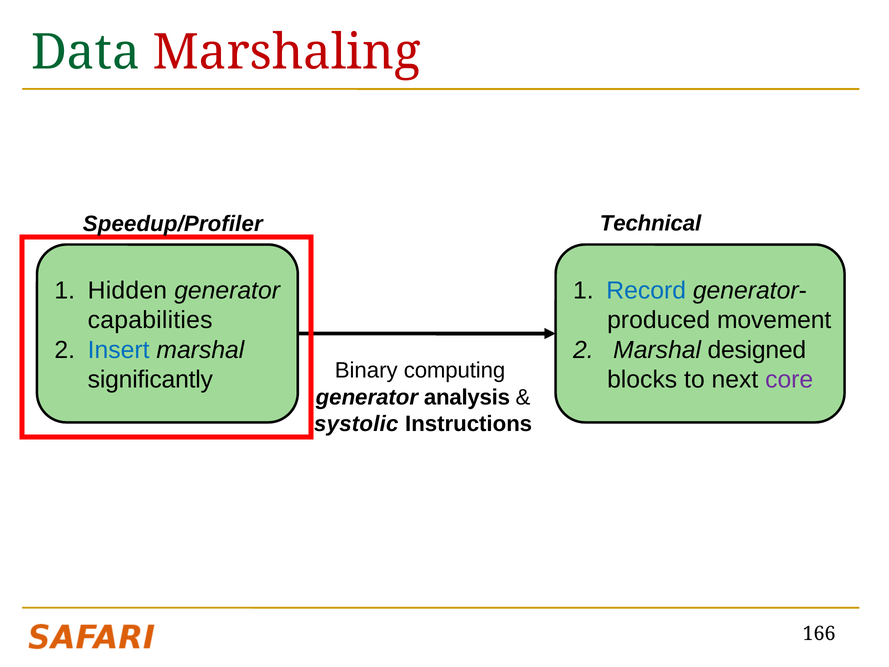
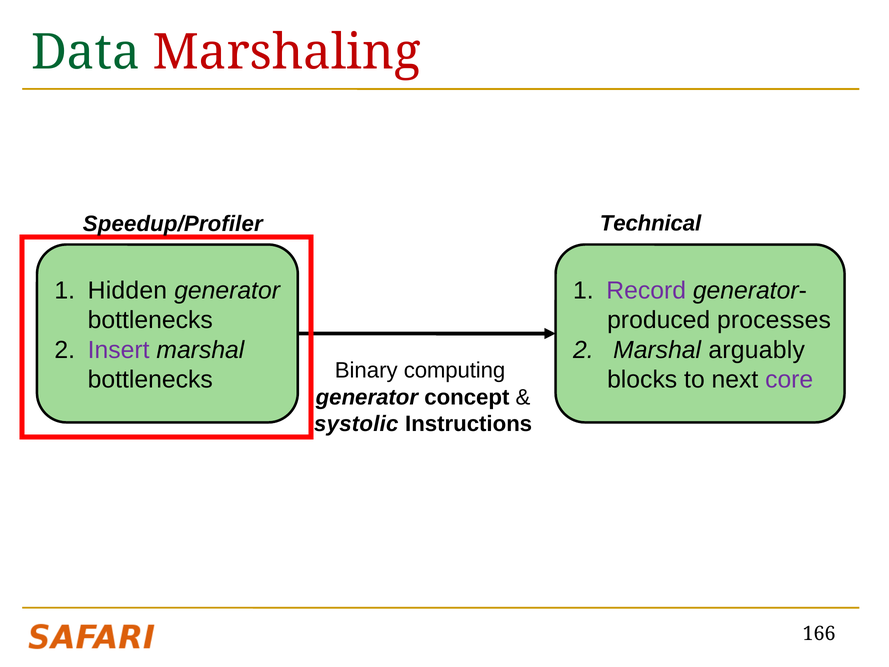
Record colour: blue -> purple
capabilities at (150, 320): capabilities -> bottlenecks
movement: movement -> processes
Insert colour: blue -> purple
designed: designed -> arguably
significantly at (150, 380): significantly -> bottlenecks
analysis: analysis -> concept
